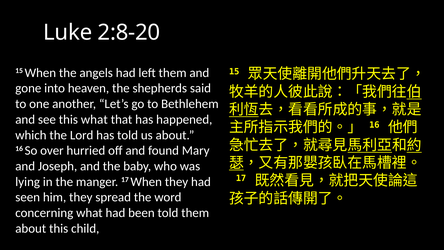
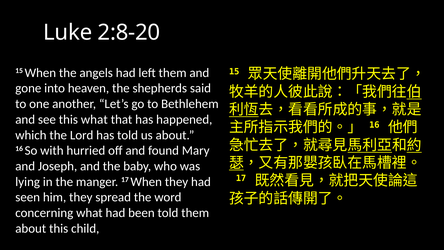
over: over -> with
